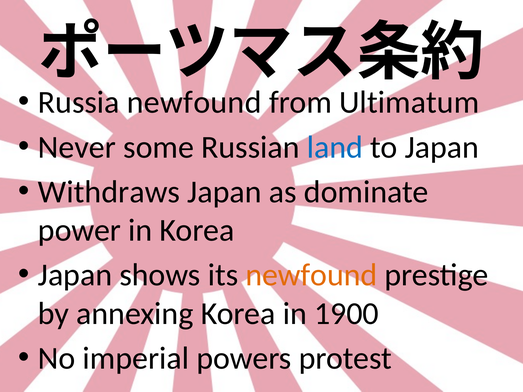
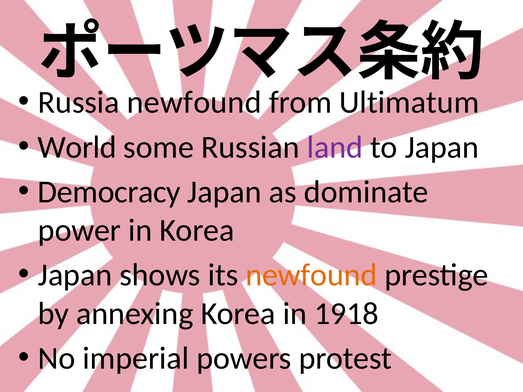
Never: Never -> World
land colour: blue -> purple
Withdraws: Withdraws -> Democracy
1900: 1900 -> 1918
